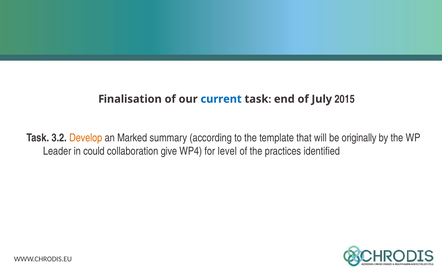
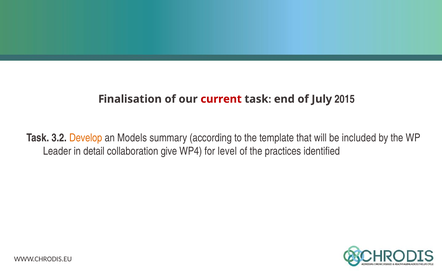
current colour: blue -> red
Marked: Marked -> Models
originally: originally -> included
could: could -> detail
